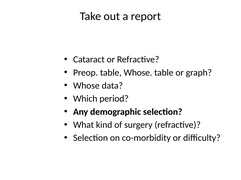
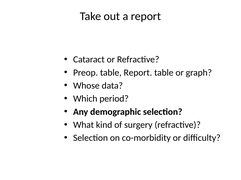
table Whose: Whose -> Report
